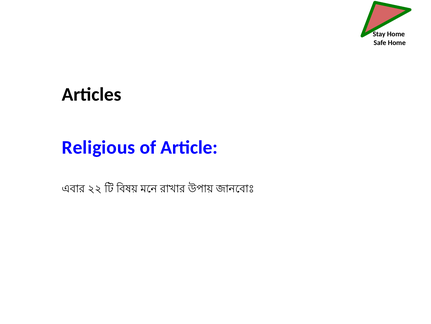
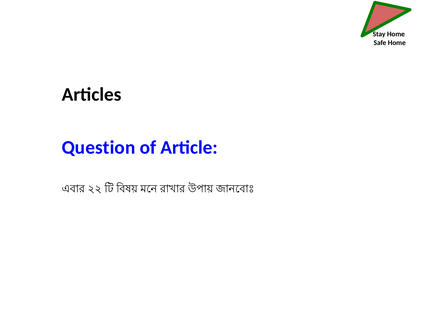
Religious: Religious -> Question
